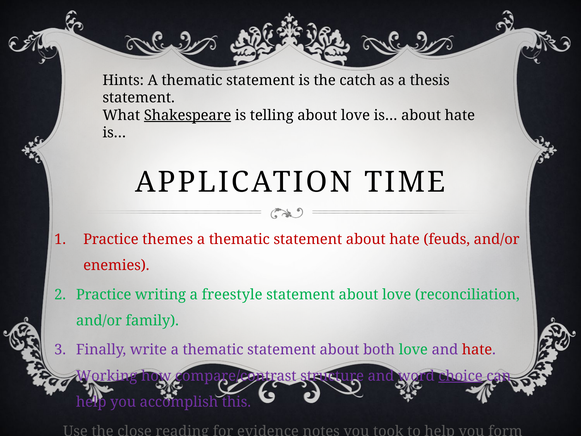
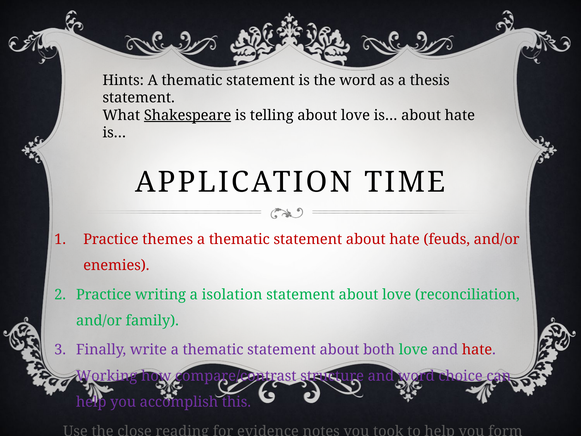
the catch: catch -> word
freestyle: freestyle -> isolation
choice underline: present -> none
